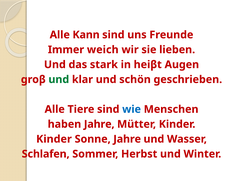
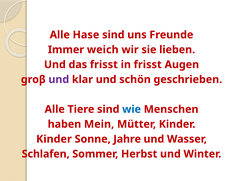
Kann: Kann -> Hase
das stark: stark -> frisst
in heiβt: heiβt -> frisst
und at (59, 79) colour: green -> purple
haben Jahre: Jahre -> Mein
